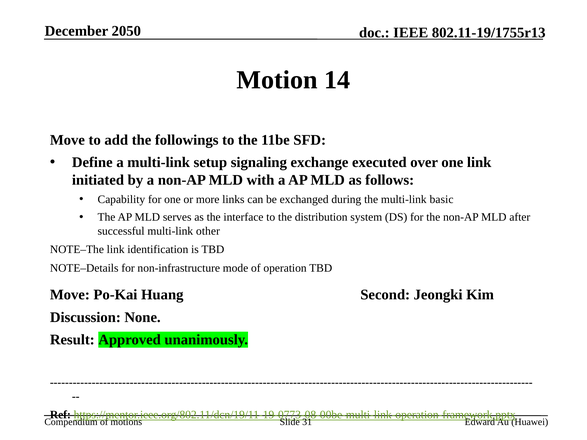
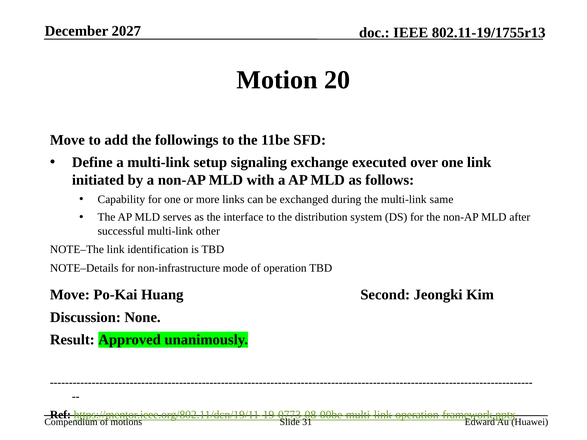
2050: 2050 -> 2027
14: 14 -> 20
basic: basic -> same
